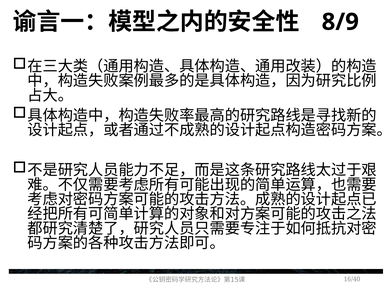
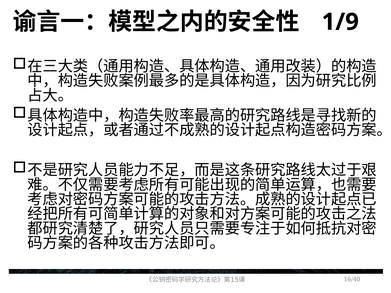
8/9: 8/9 -> 1/9
